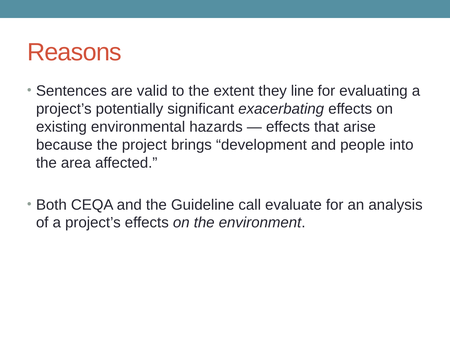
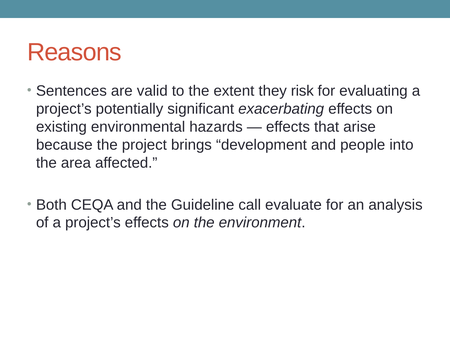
line: line -> risk
